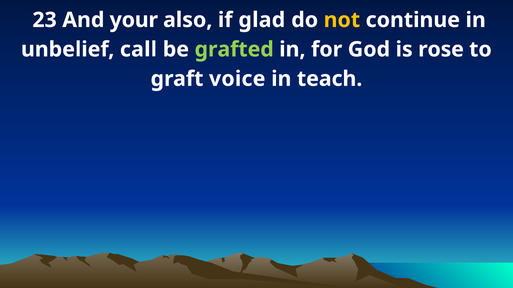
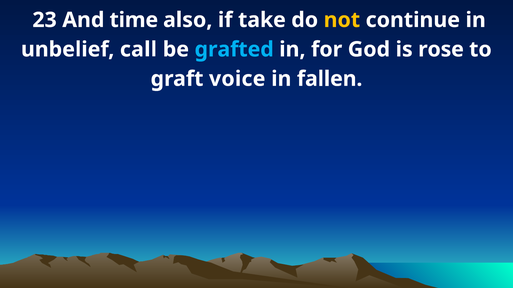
your: your -> time
glad: glad -> take
grafted colour: light green -> light blue
teach: teach -> fallen
